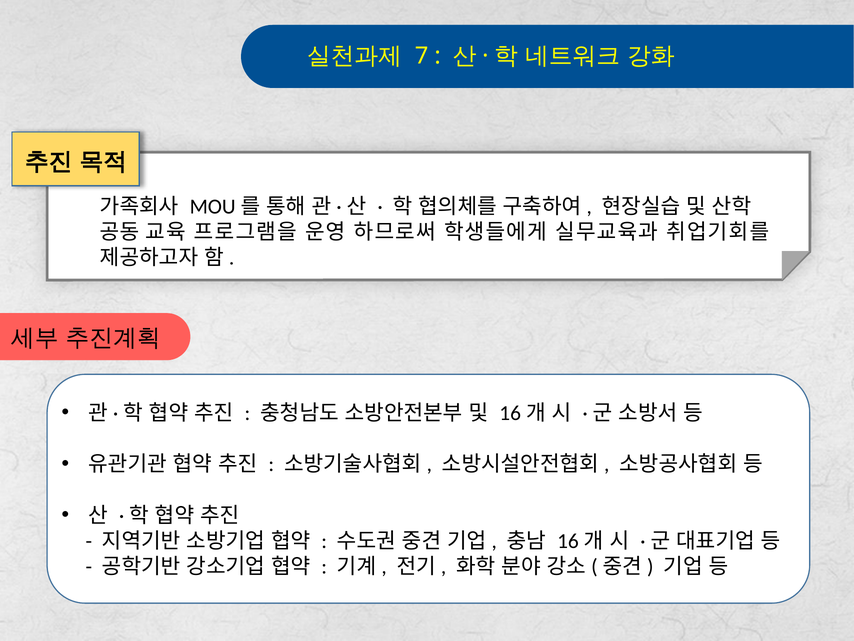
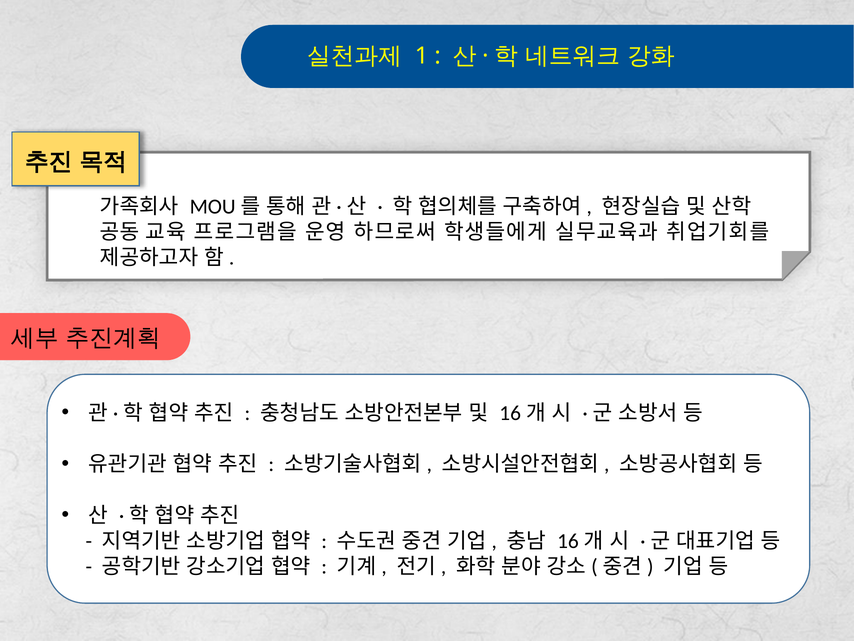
7: 7 -> 1
